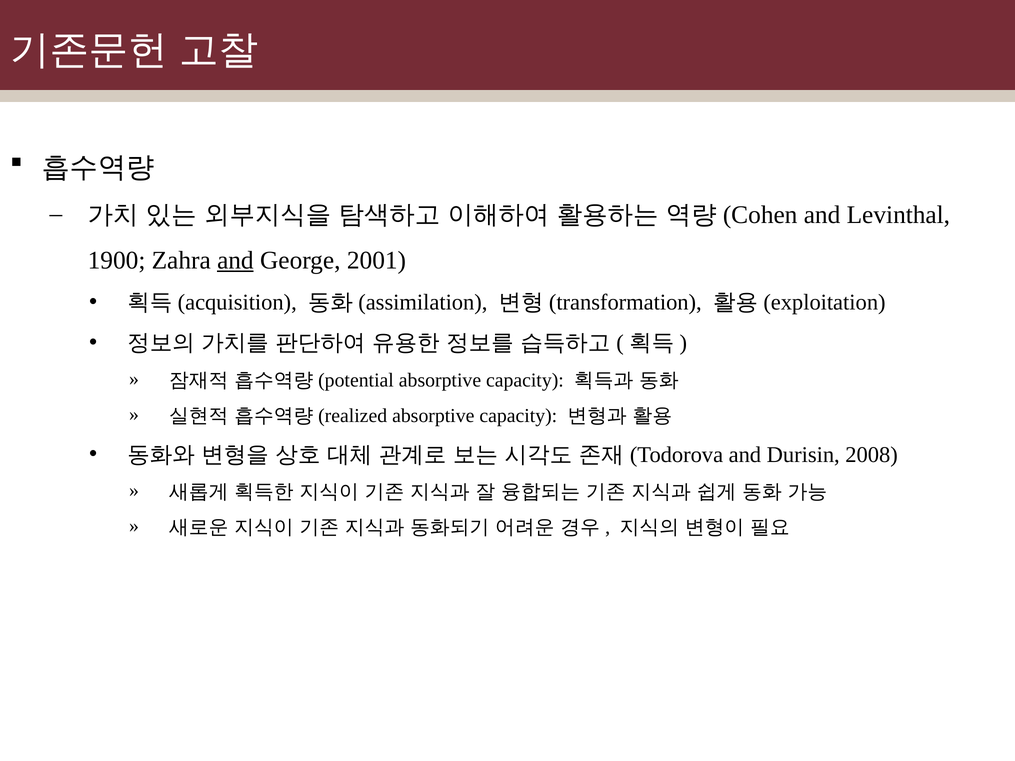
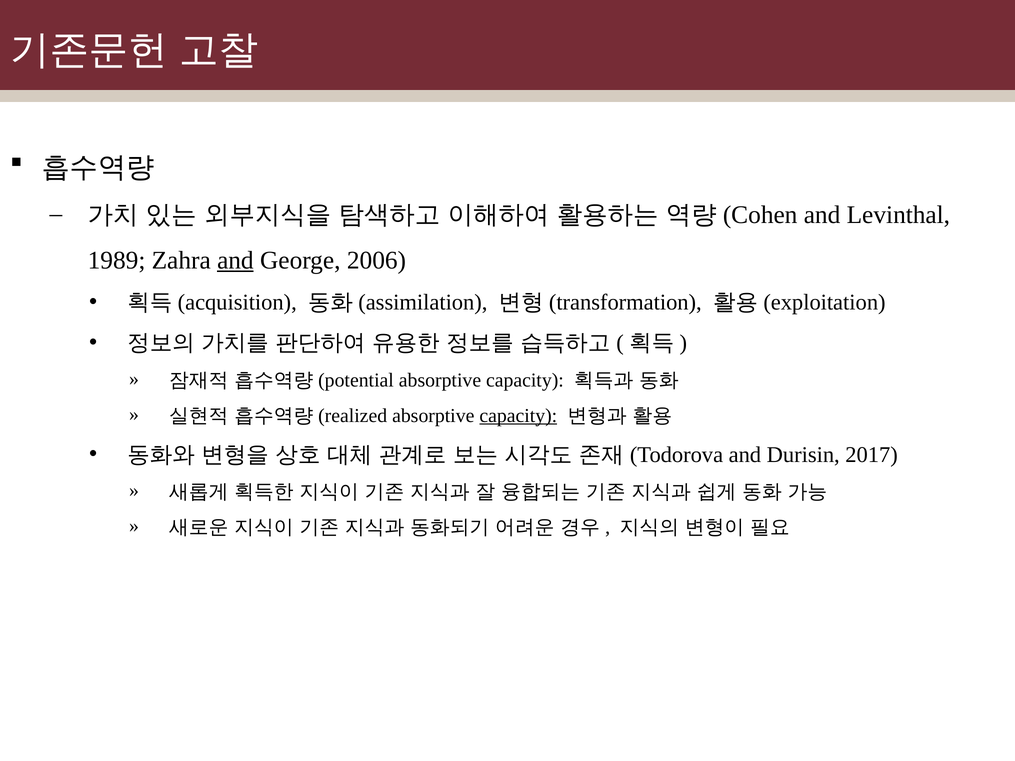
1900: 1900 -> 1989
2001: 2001 -> 2006
capacity at (518, 416) underline: none -> present
2008: 2008 -> 2017
